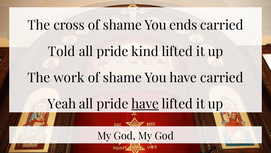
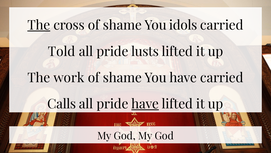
The at (39, 25) underline: none -> present
ends: ends -> idols
kind: kind -> lusts
Yeah: Yeah -> Calls
